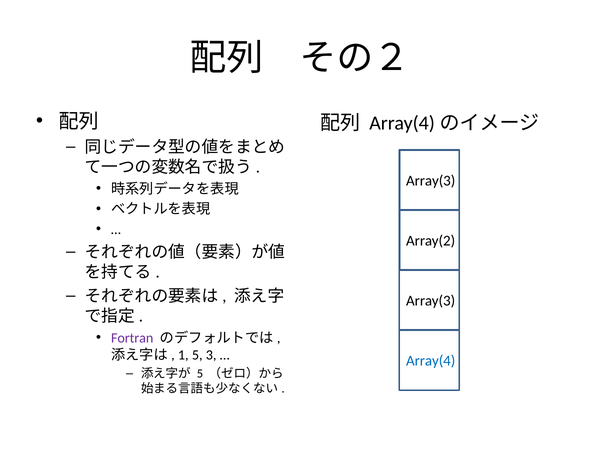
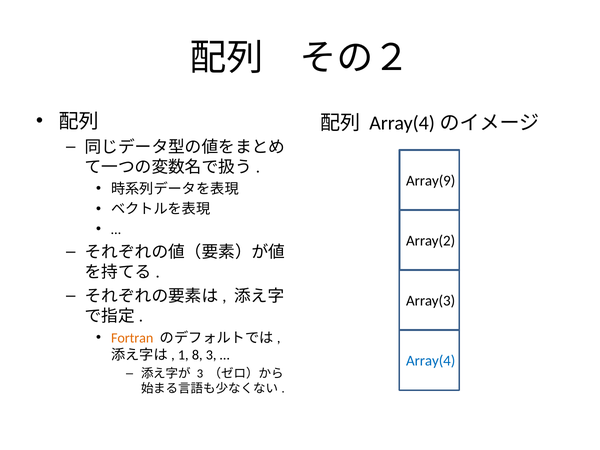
Array(3 at (431, 181): Array(3 -> Array(9
Fortran colour: purple -> orange
1 5: 5 -> 8
5 at (200, 374): 5 -> 3
